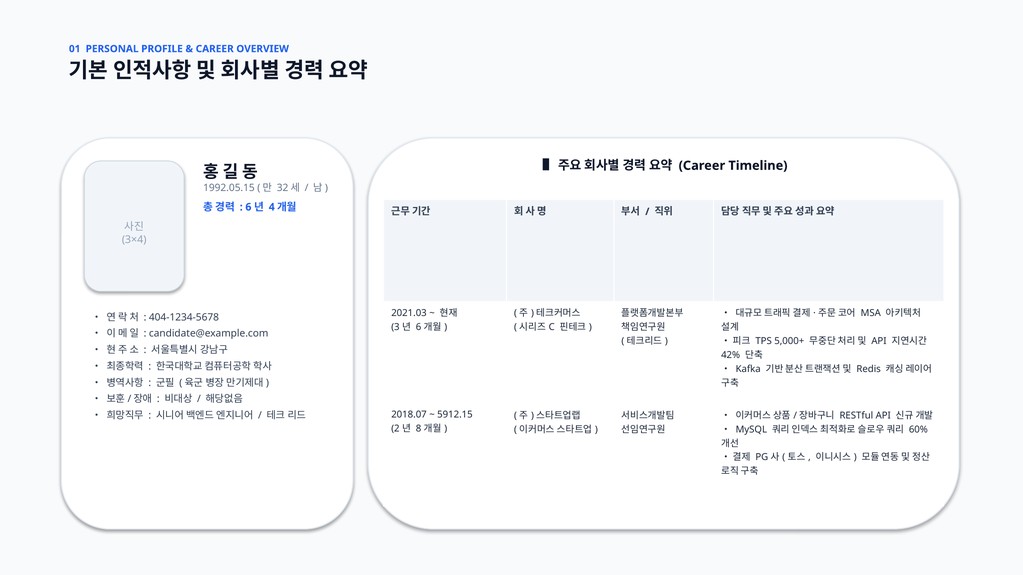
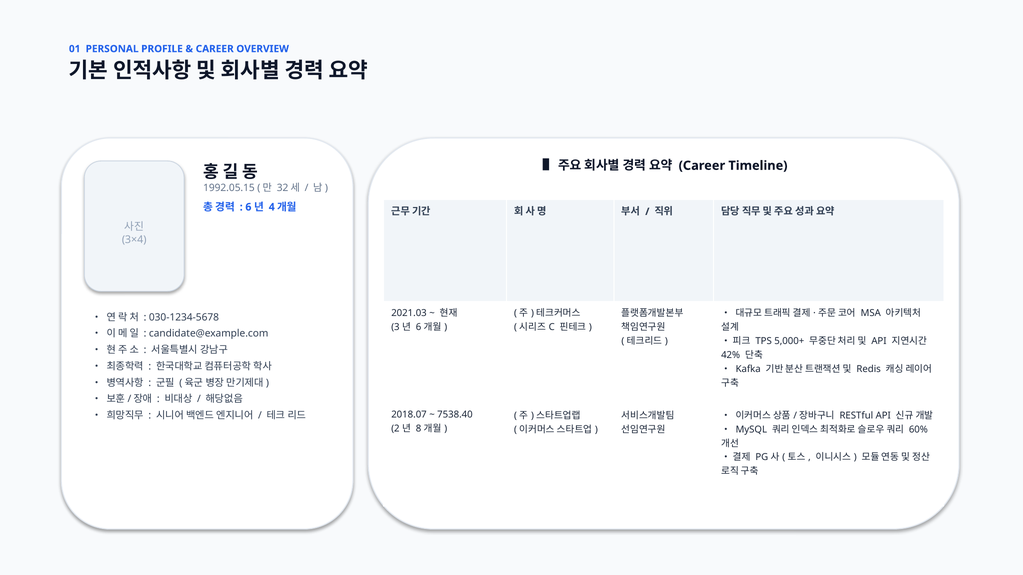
404-1234-5678: 404-1234-5678 -> 030-1234-5678
5912.15: 5912.15 -> 7538.40
